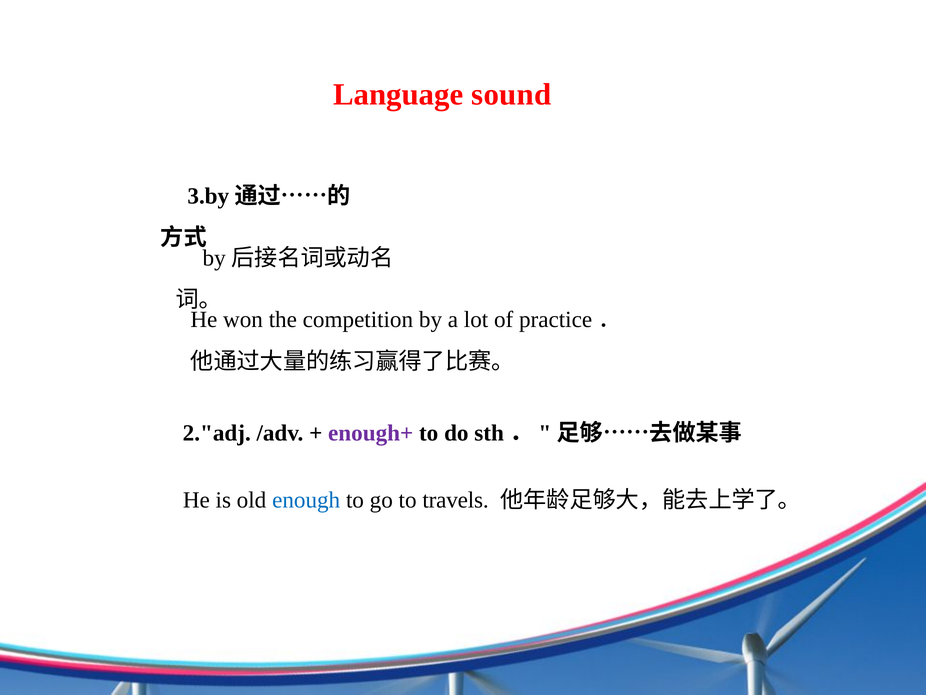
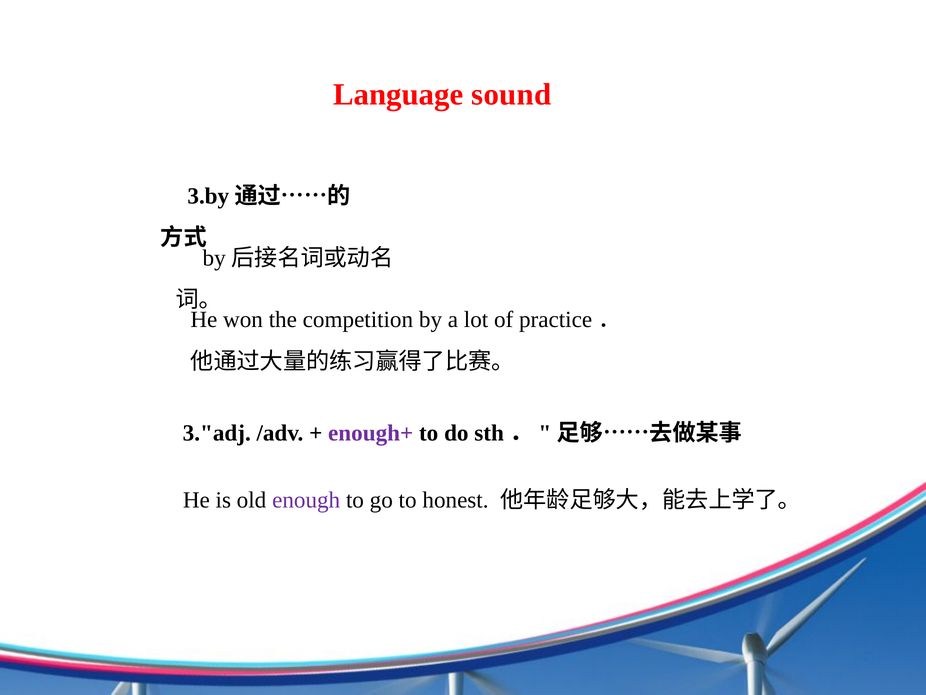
2."adj: 2."adj -> 3."adj
enough colour: blue -> purple
travels: travels -> honest
